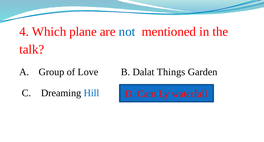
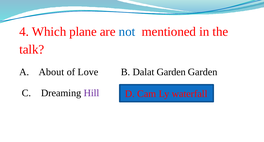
Group: Group -> About
Dalat Things: Things -> Garden
Hill colour: blue -> purple
